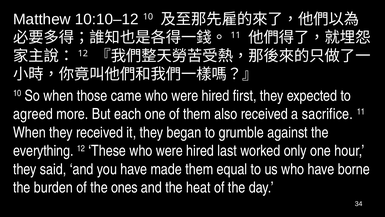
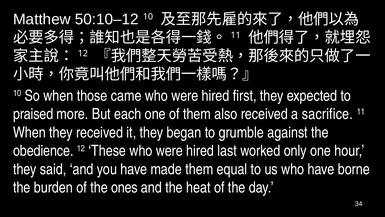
10:10–12: 10:10–12 -> 50:10–12
agreed: agreed -> praised
everything: everything -> obedience
